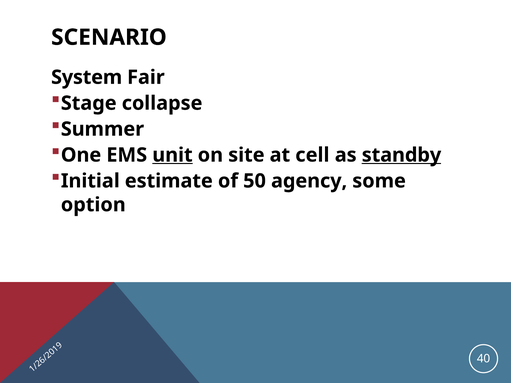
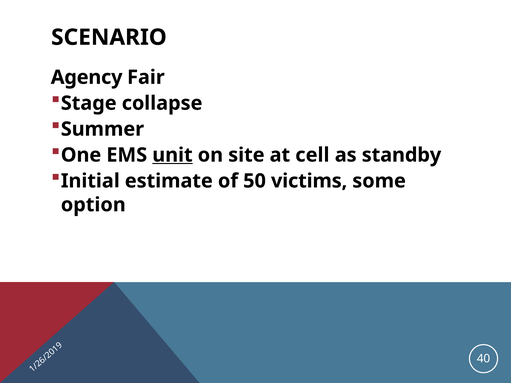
System: System -> Agency
standby underline: present -> none
agency: agency -> victims
